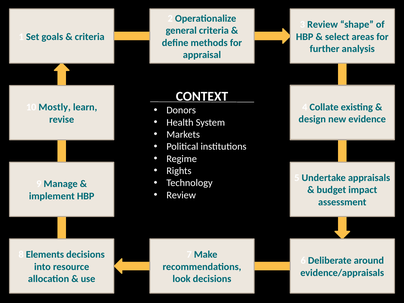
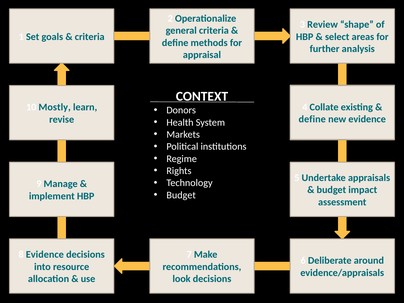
design at (312, 119): design -> define
Review at (181, 195): Review -> Budget
8 Elements: Elements -> Evidence
